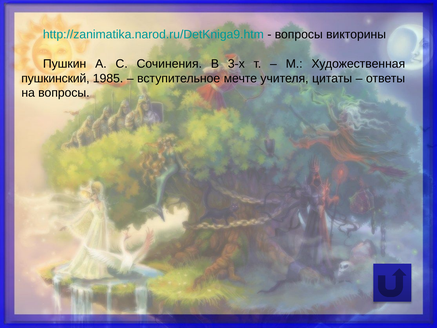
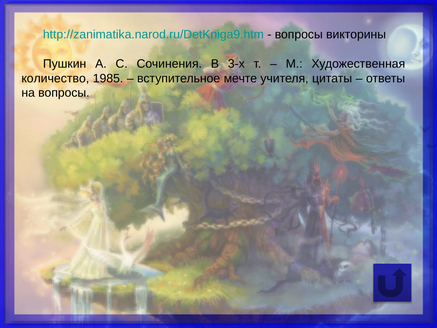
пушкинский: пушкинский -> количество
